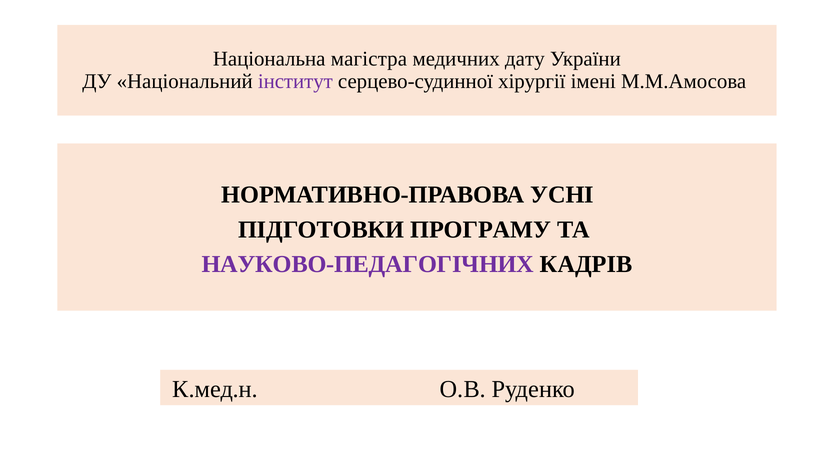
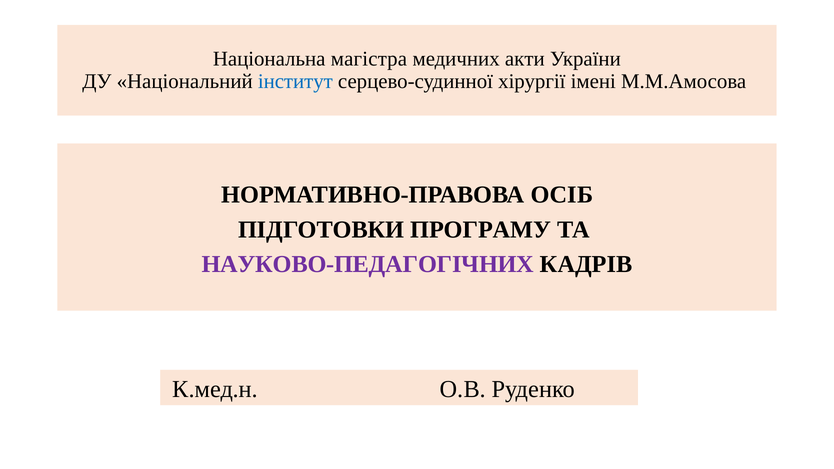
дату: дату -> акти
інститут colour: purple -> blue
УСНІ: УСНІ -> ОСІБ
